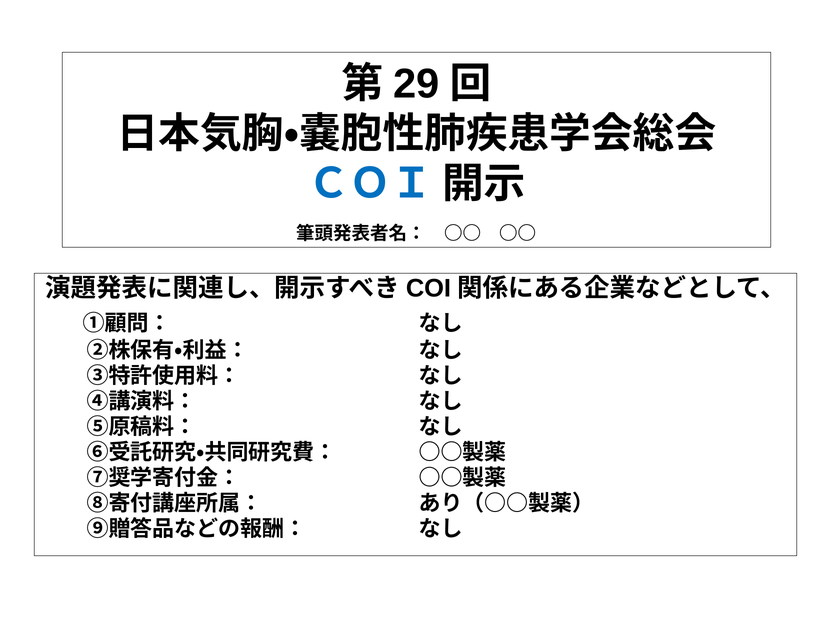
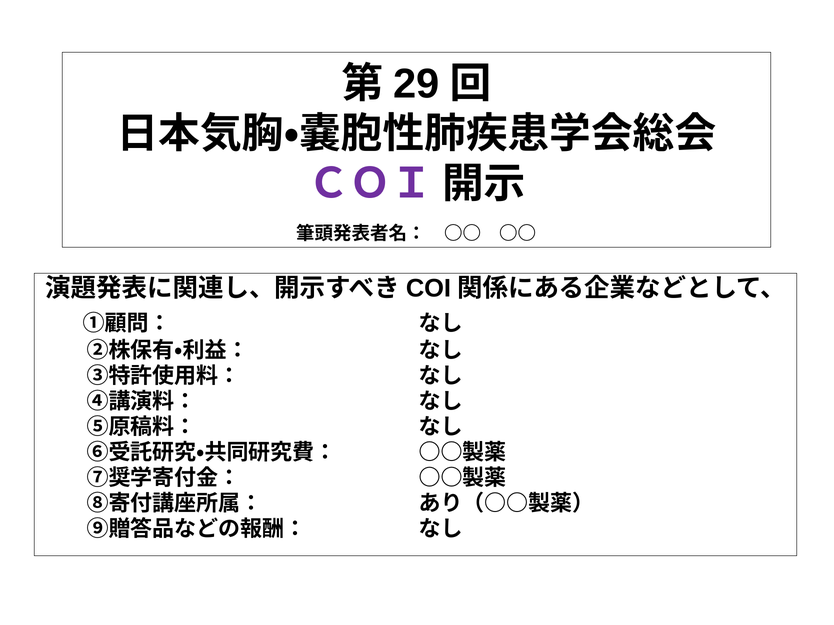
ＣＯＩ colour: blue -> purple
